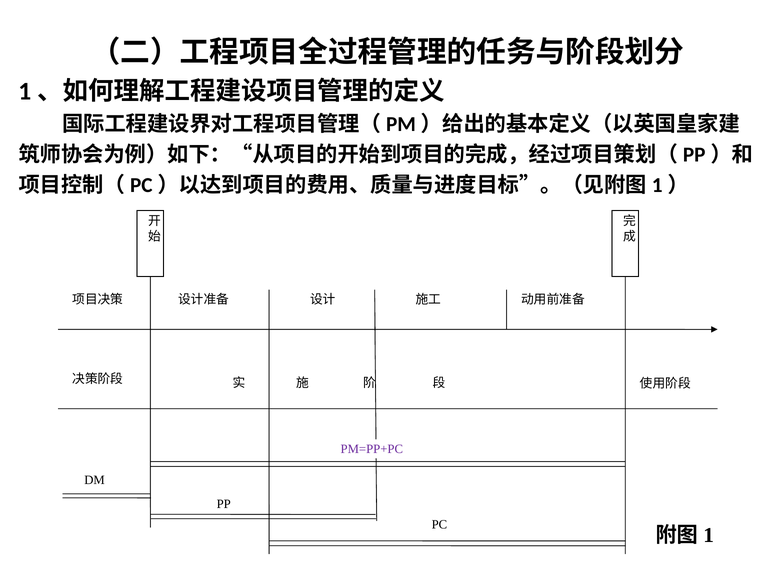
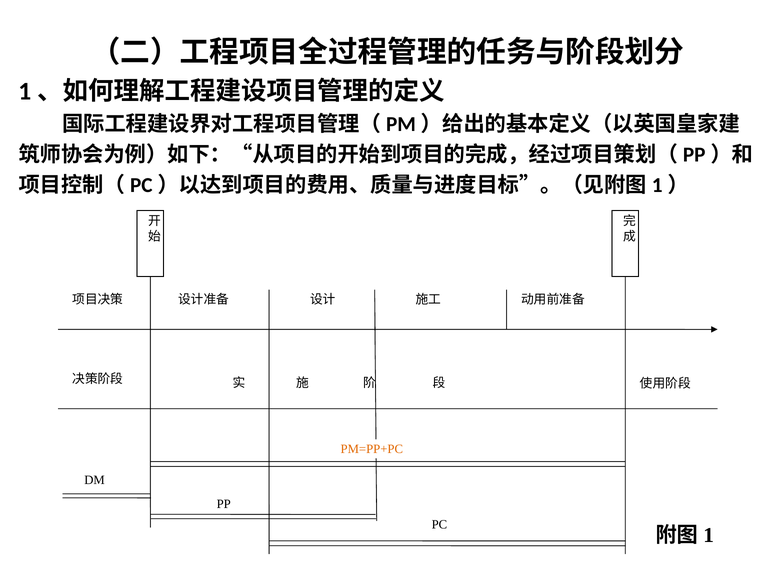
PM=PP+PC colour: purple -> orange
